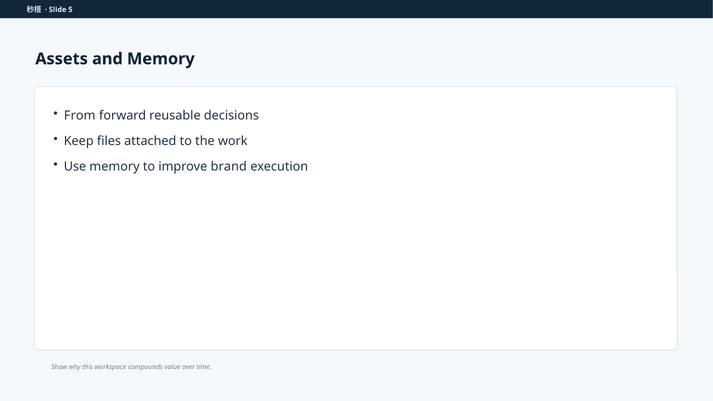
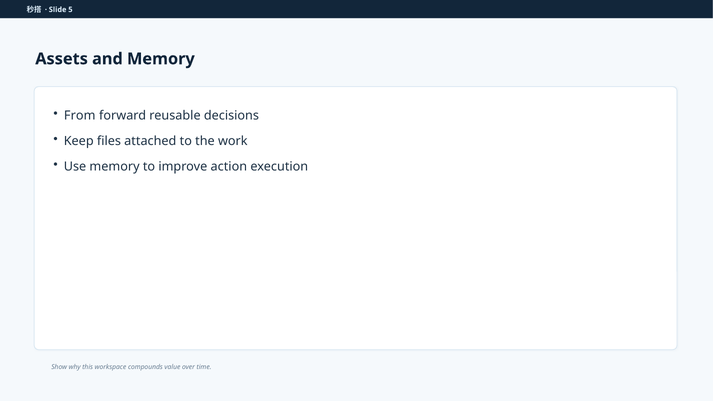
brand: brand -> action
